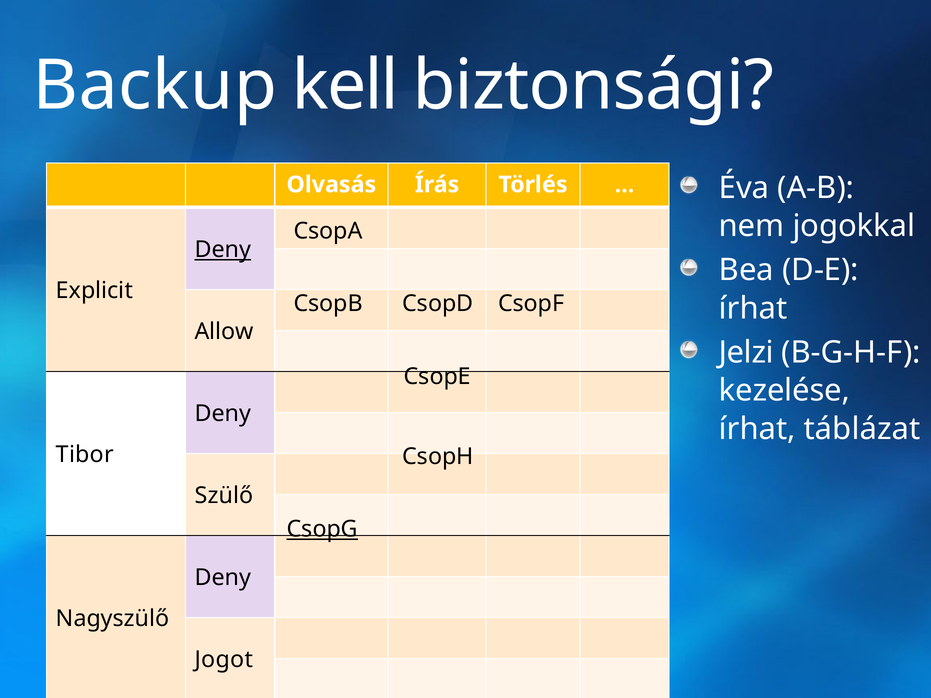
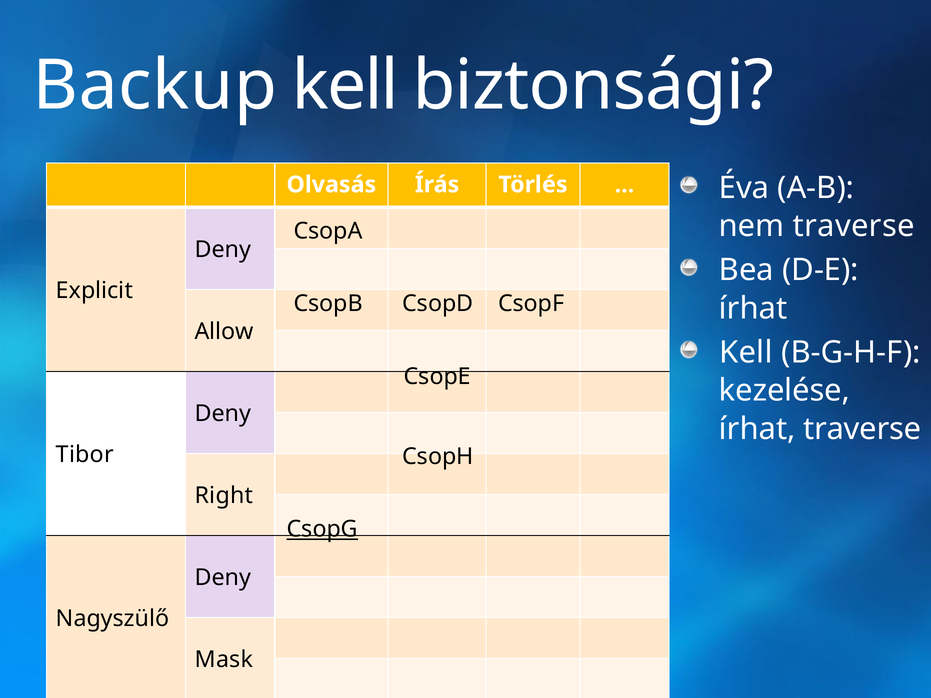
nem jogokkal: jogokkal -> traverse
Deny at (223, 250) underline: present -> none
Jelzi at (746, 353): Jelzi -> Kell
írhat táblázat: táblázat -> traverse
Szülő: Szülő -> Right
Jogot: Jogot -> Mask
